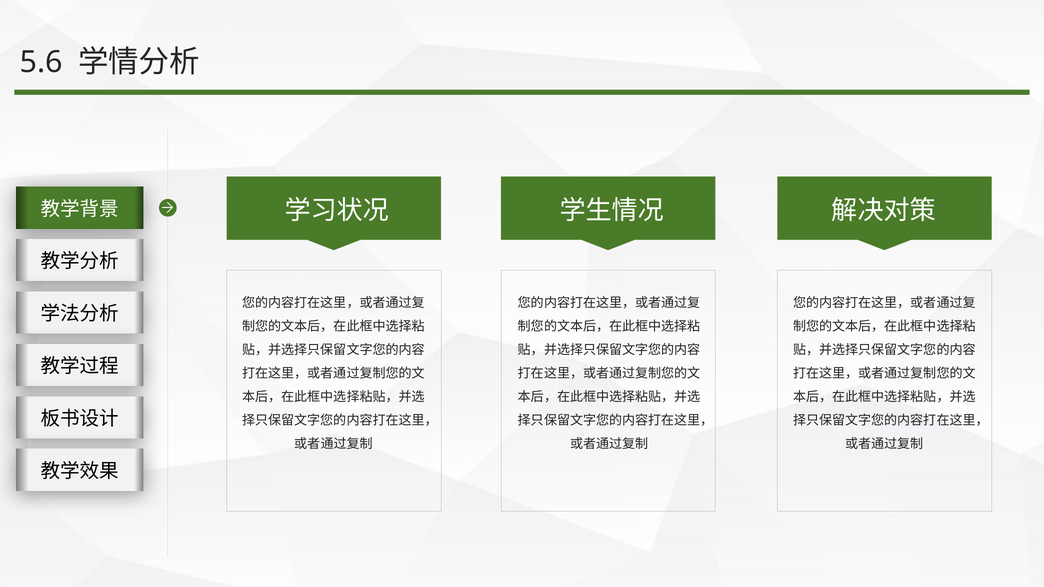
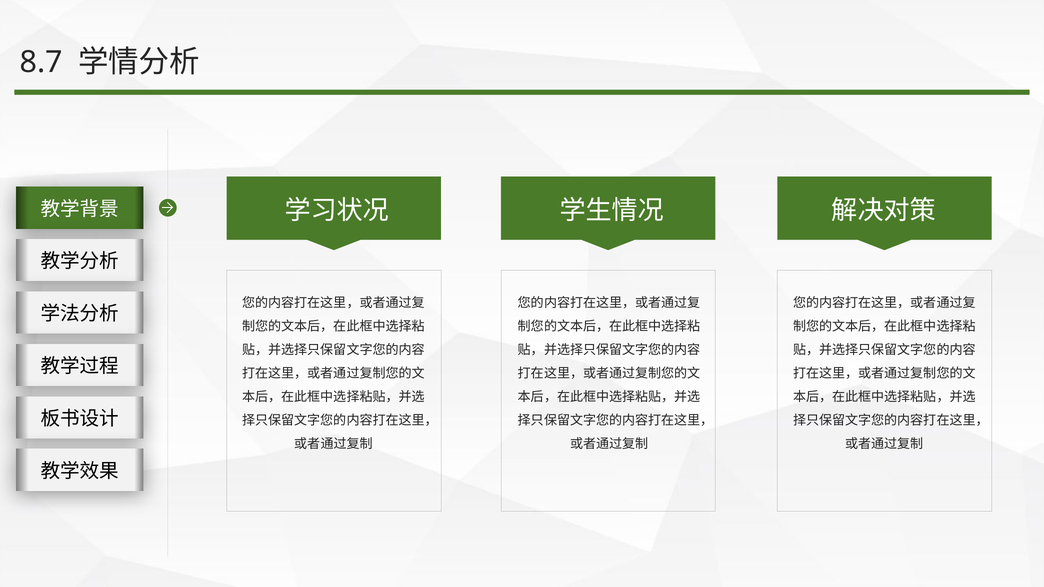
5.6: 5.6 -> 8.7
